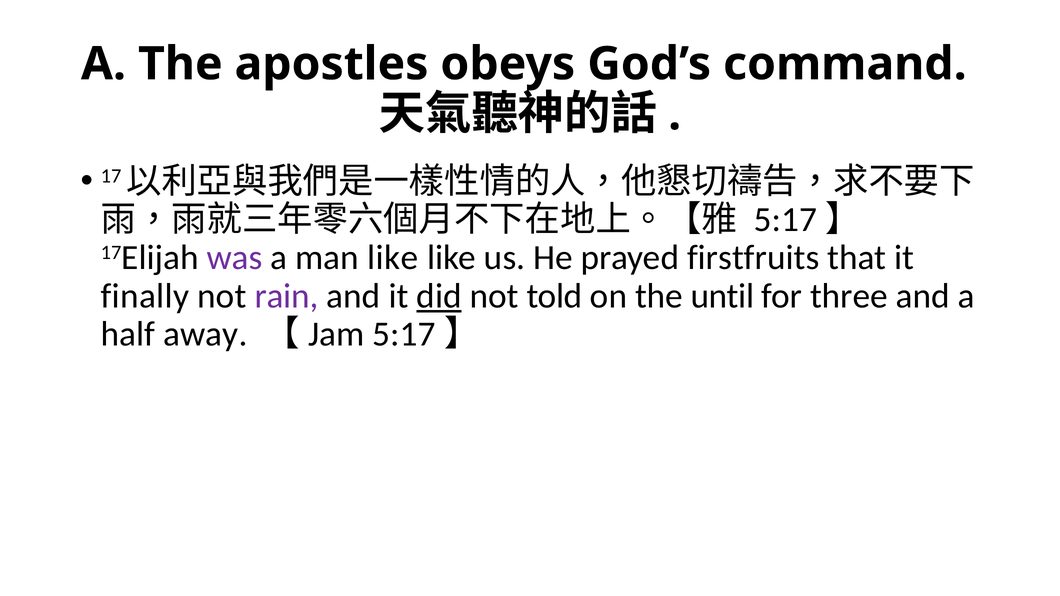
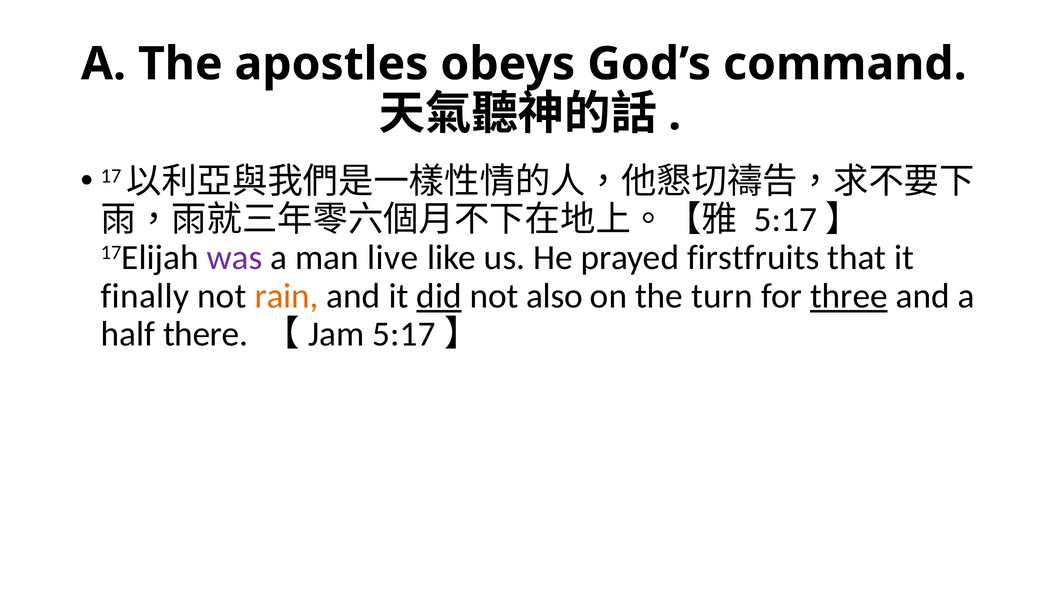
man like: like -> live
rain colour: purple -> orange
told: told -> also
until: until -> turn
three underline: none -> present
away: away -> there
